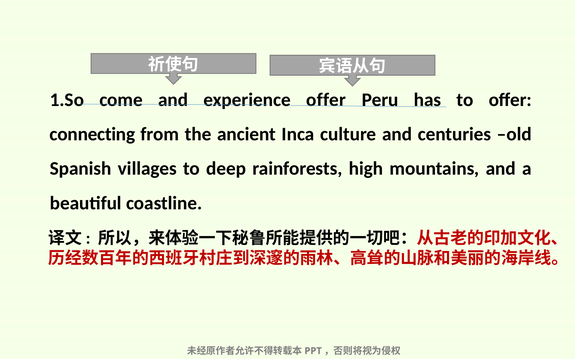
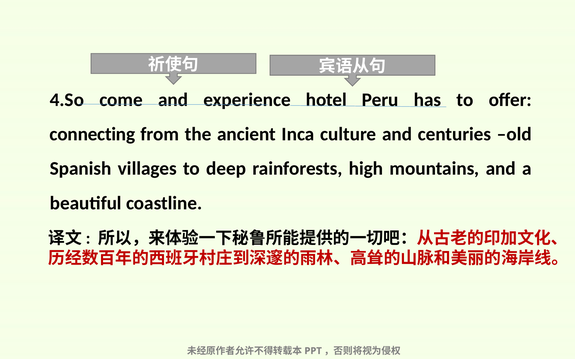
1.So: 1.So -> 4.So
experience offer: offer -> hotel
